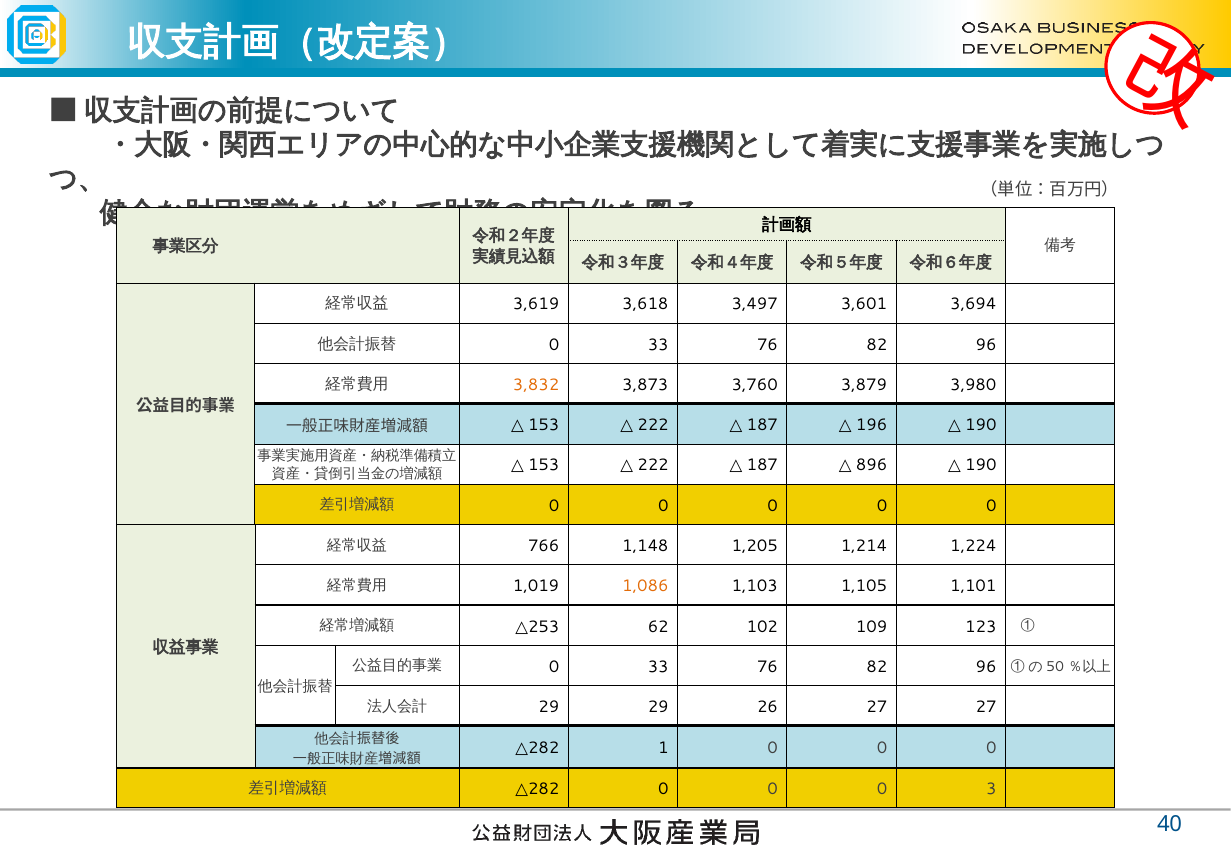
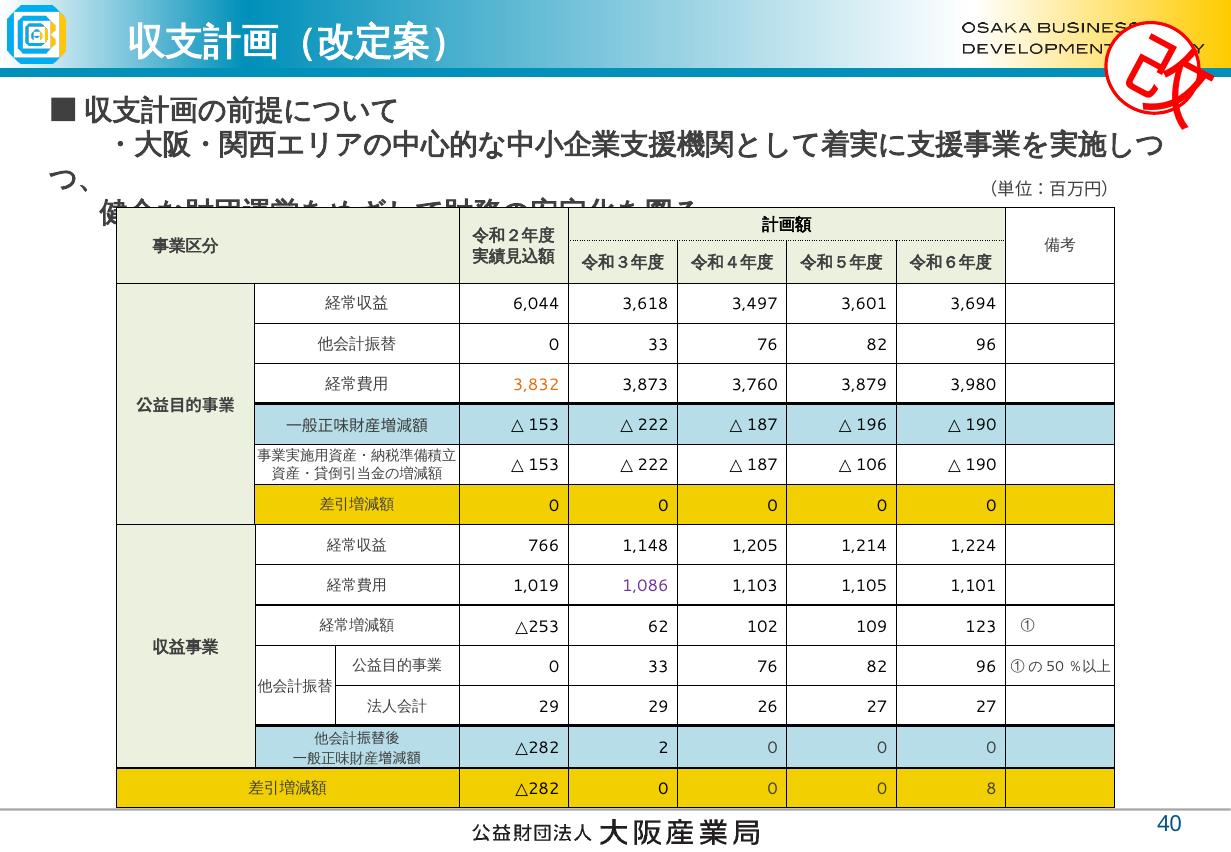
3,619: 3,619 -> 6,044
896: 896 -> 106
1,086 colour: orange -> purple
1: 1 -> 2
3: 3 -> 8
